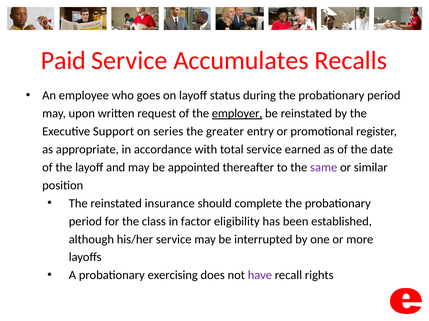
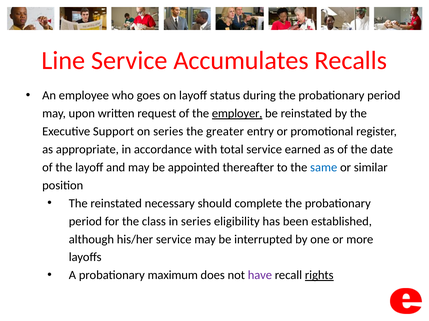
Paid: Paid -> Line
same colour: purple -> blue
insurance: insurance -> necessary
in factor: factor -> series
exercising: exercising -> maximum
rights underline: none -> present
